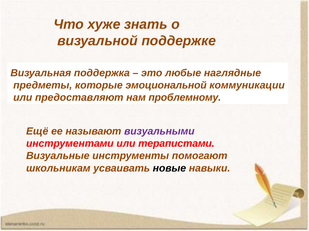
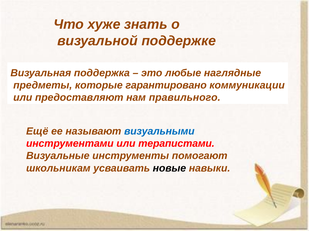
эмоциональной: эмоциональной -> гарантировано
проблемному: проблемному -> правильного
визуальными colour: purple -> blue
